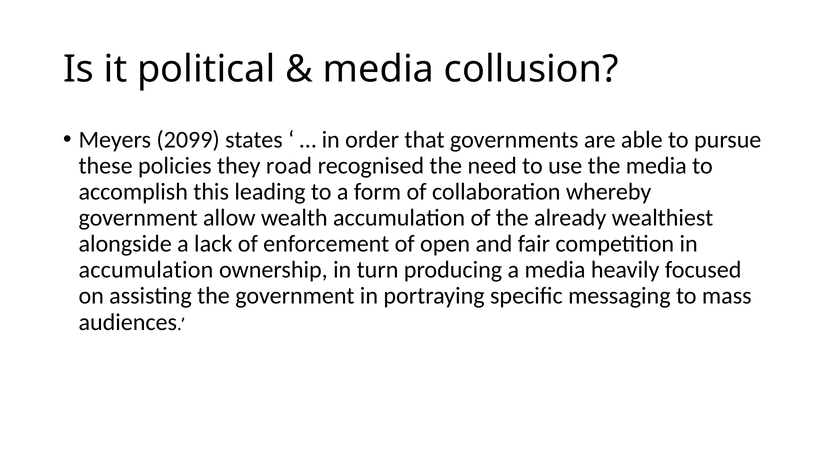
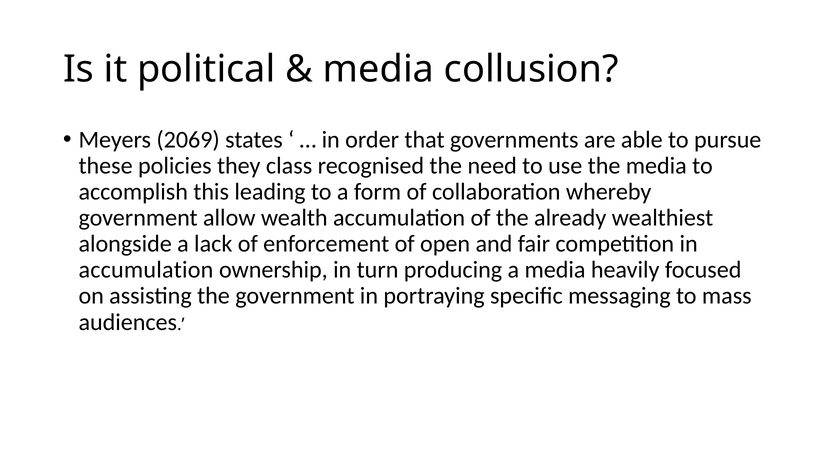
2099: 2099 -> 2069
road: road -> class
